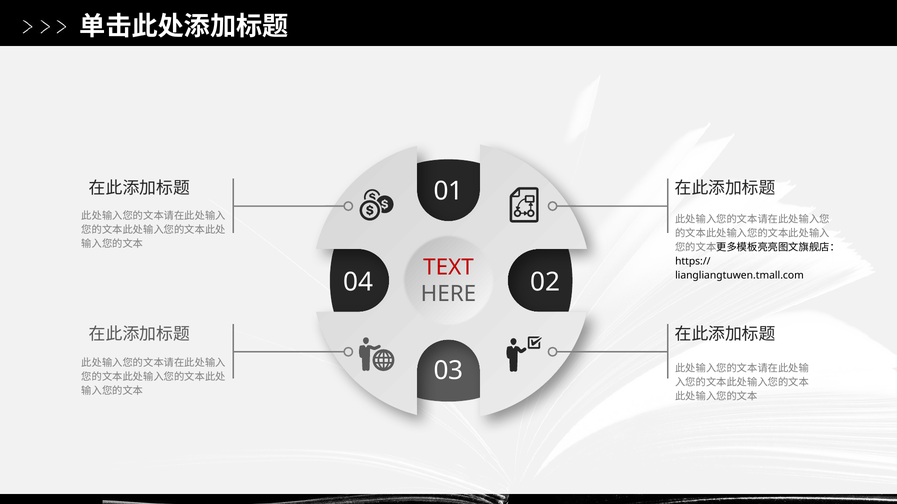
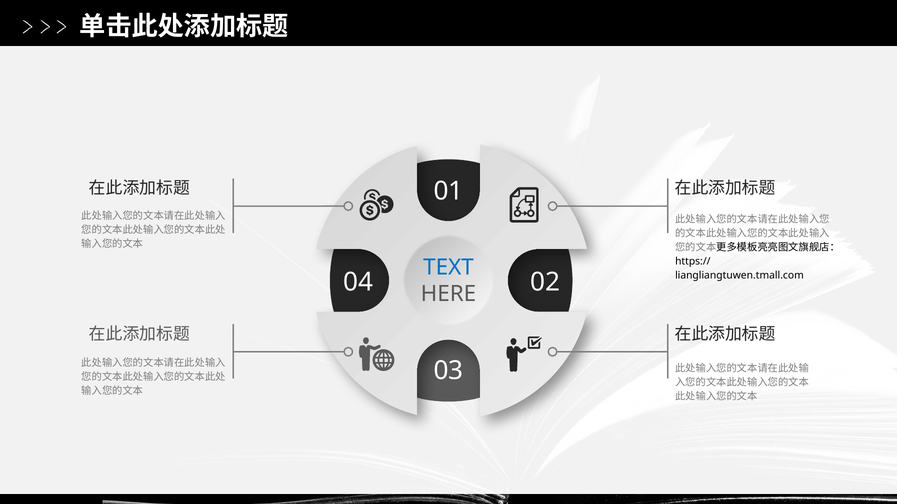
TEXT colour: red -> blue
